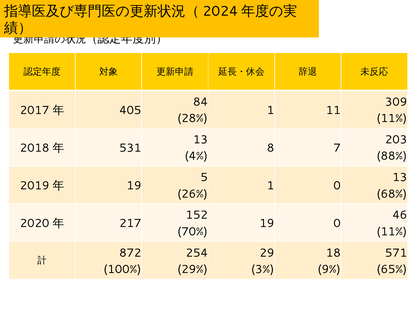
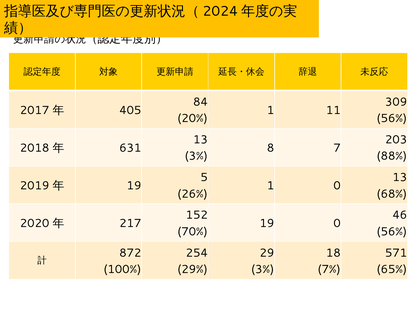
28%: 28% -> 20%
11% at (392, 118): 11% -> 56%
531: 531 -> 631
4% at (196, 156): 4% -> 3%
11% at (392, 231): 11% -> 56%
9%: 9% -> 7%
